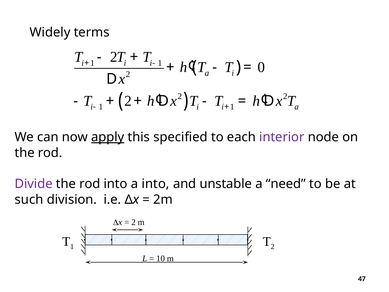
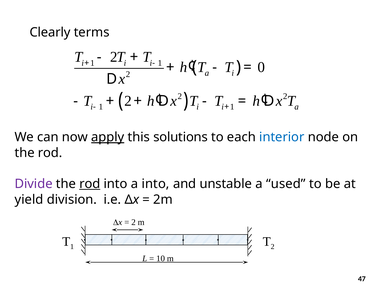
Widely: Widely -> Clearly
specified: specified -> solutions
interior colour: purple -> blue
rod at (90, 184) underline: none -> present
need: need -> used
such: such -> yield
